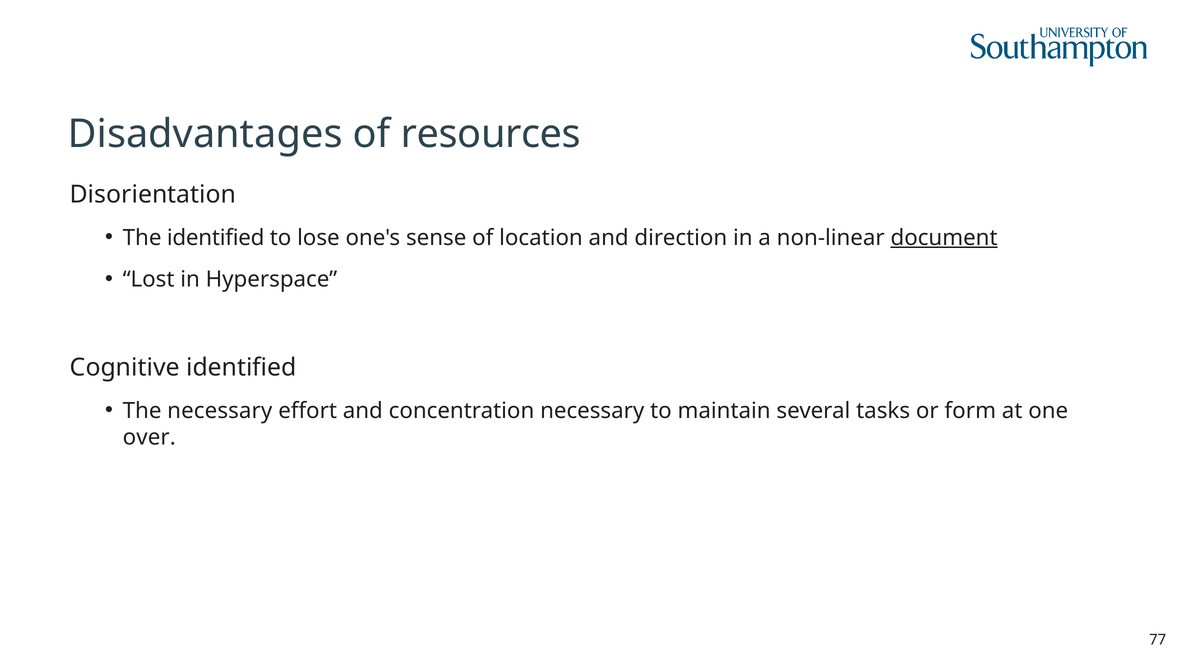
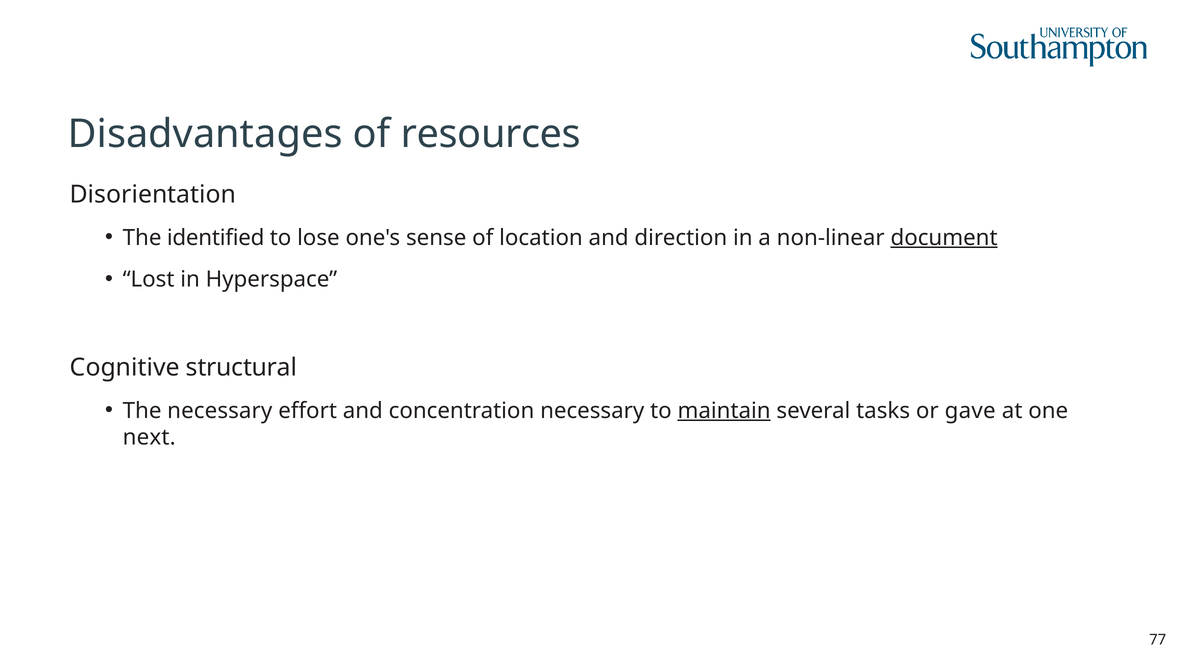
Cognitive identified: identified -> structural
maintain underline: none -> present
form: form -> gave
over: over -> next
